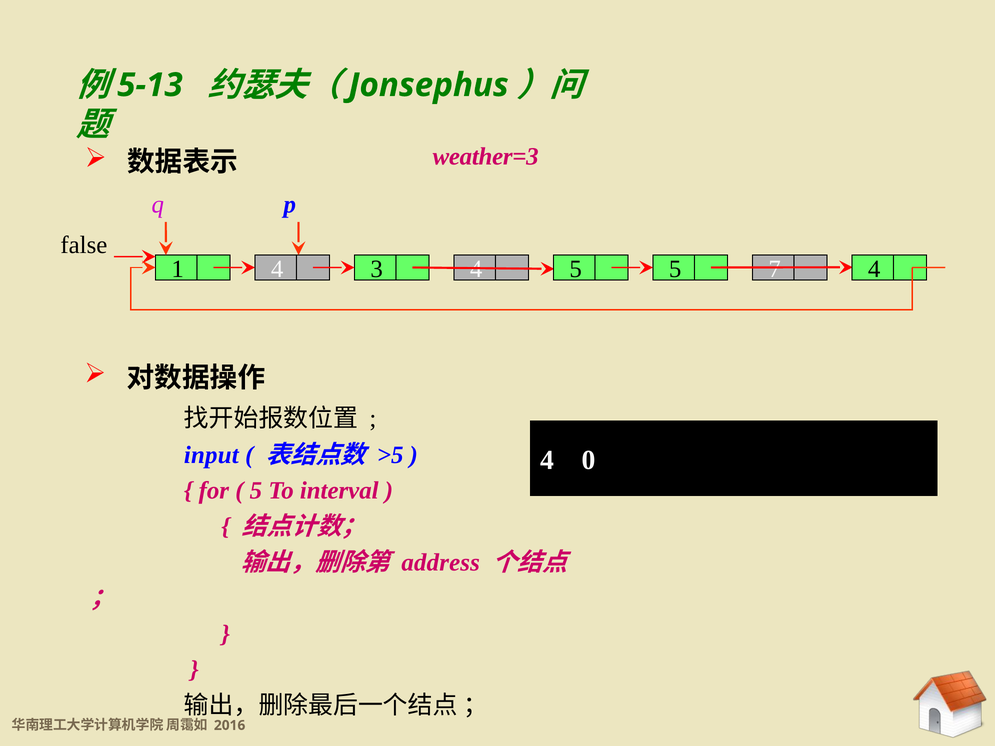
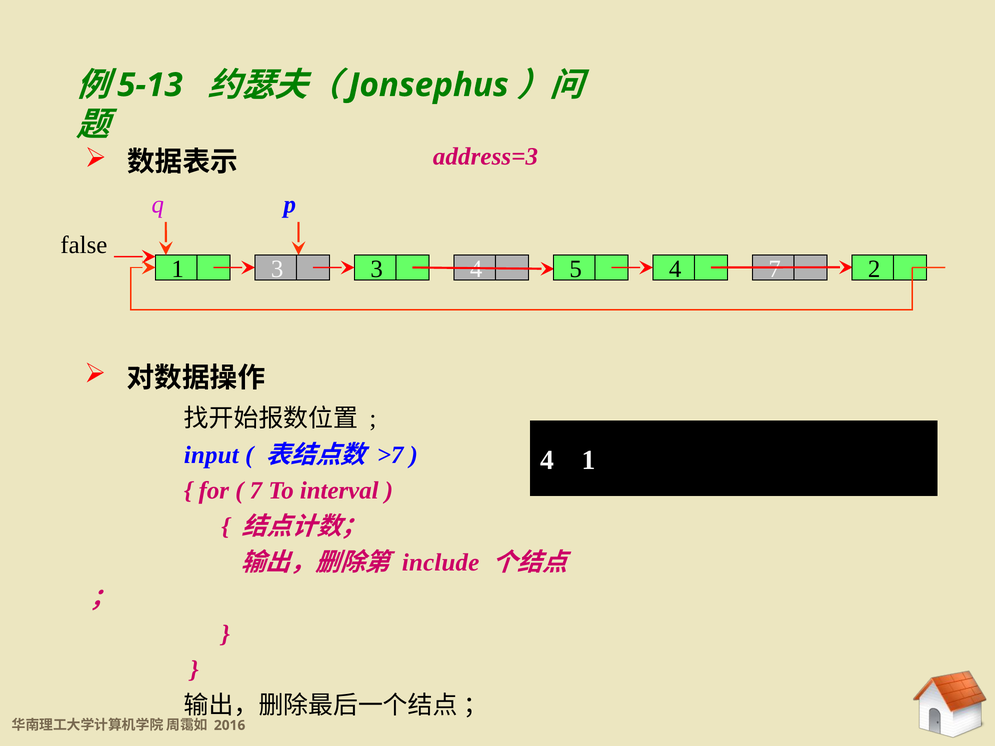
weather=3: weather=3 -> address=3
1 4: 4 -> 3
5 5: 5 -> 4
7 4: 4 -> 2
>5: >5 -> >7
4 0: 0 -> 1
5 at (256, 491): 5 -> 7
address: address -> include
